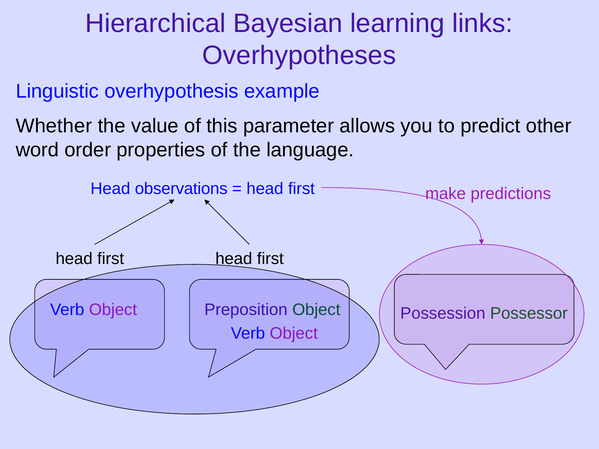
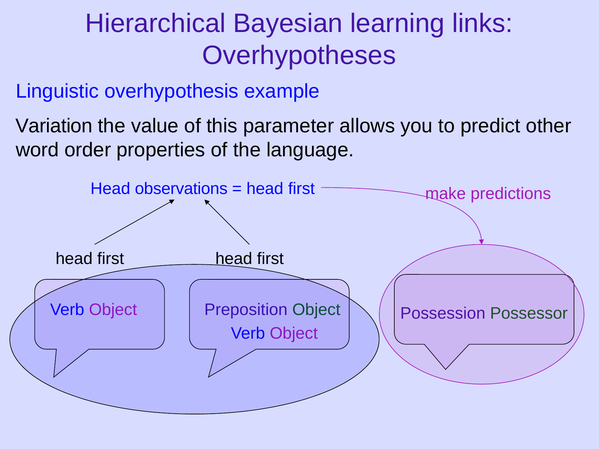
Whether: Whether -> Variation
